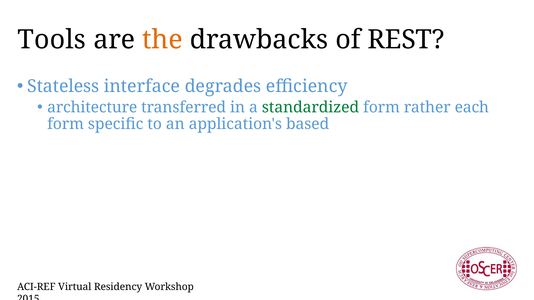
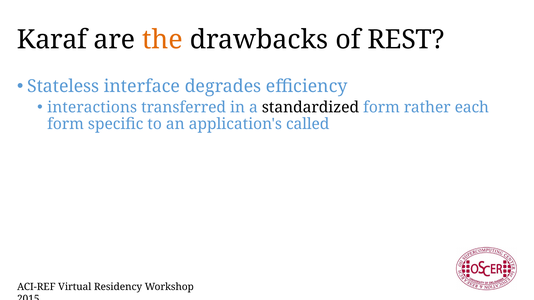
Tools: Tools -> Karaf
architecture: architecture -> interactions
standardized colour: green -> black
based: based -> called
